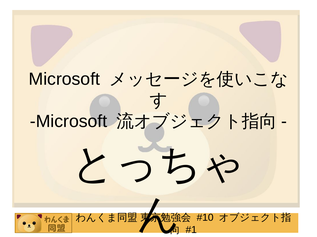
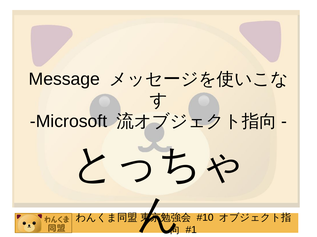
Microsoft at (64, 79): Microsoft -> Message
